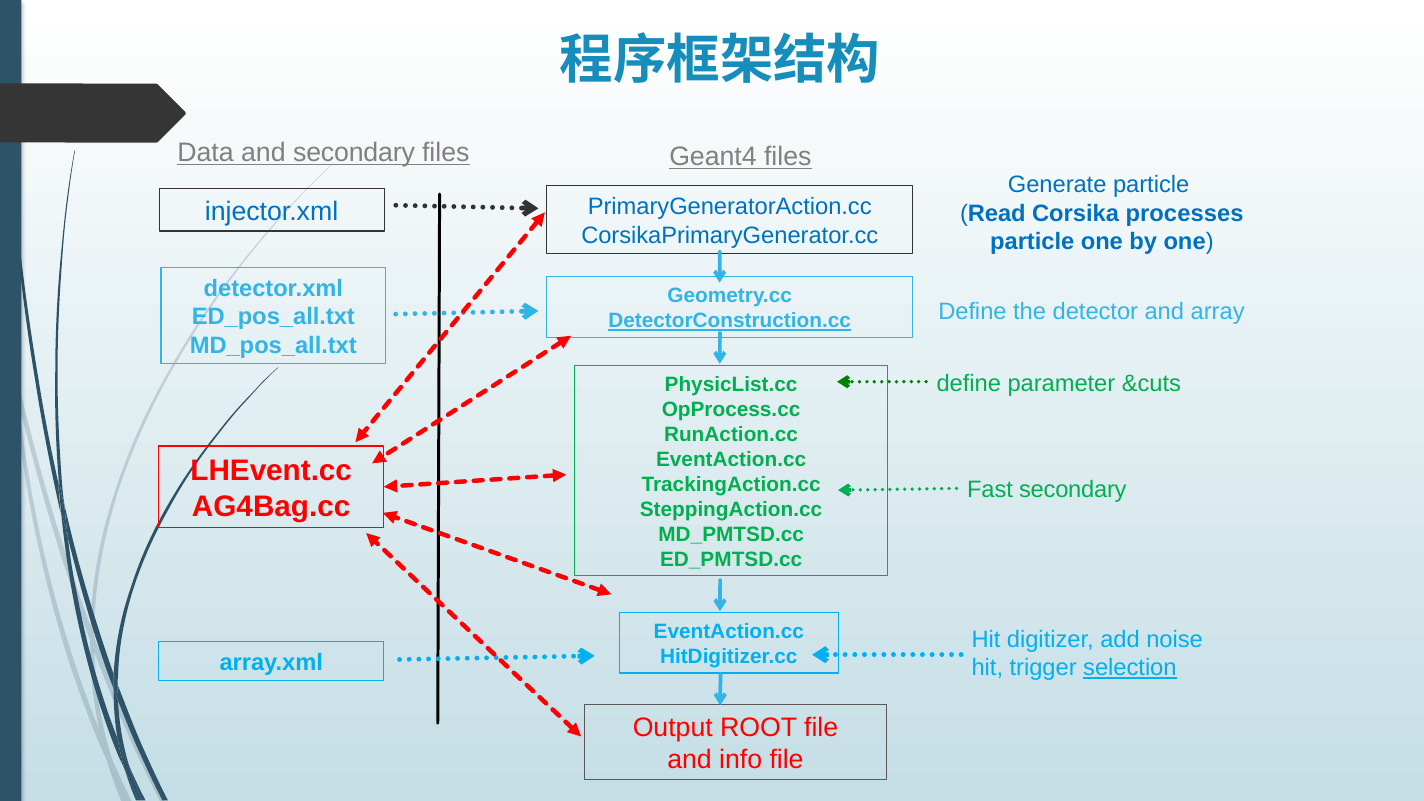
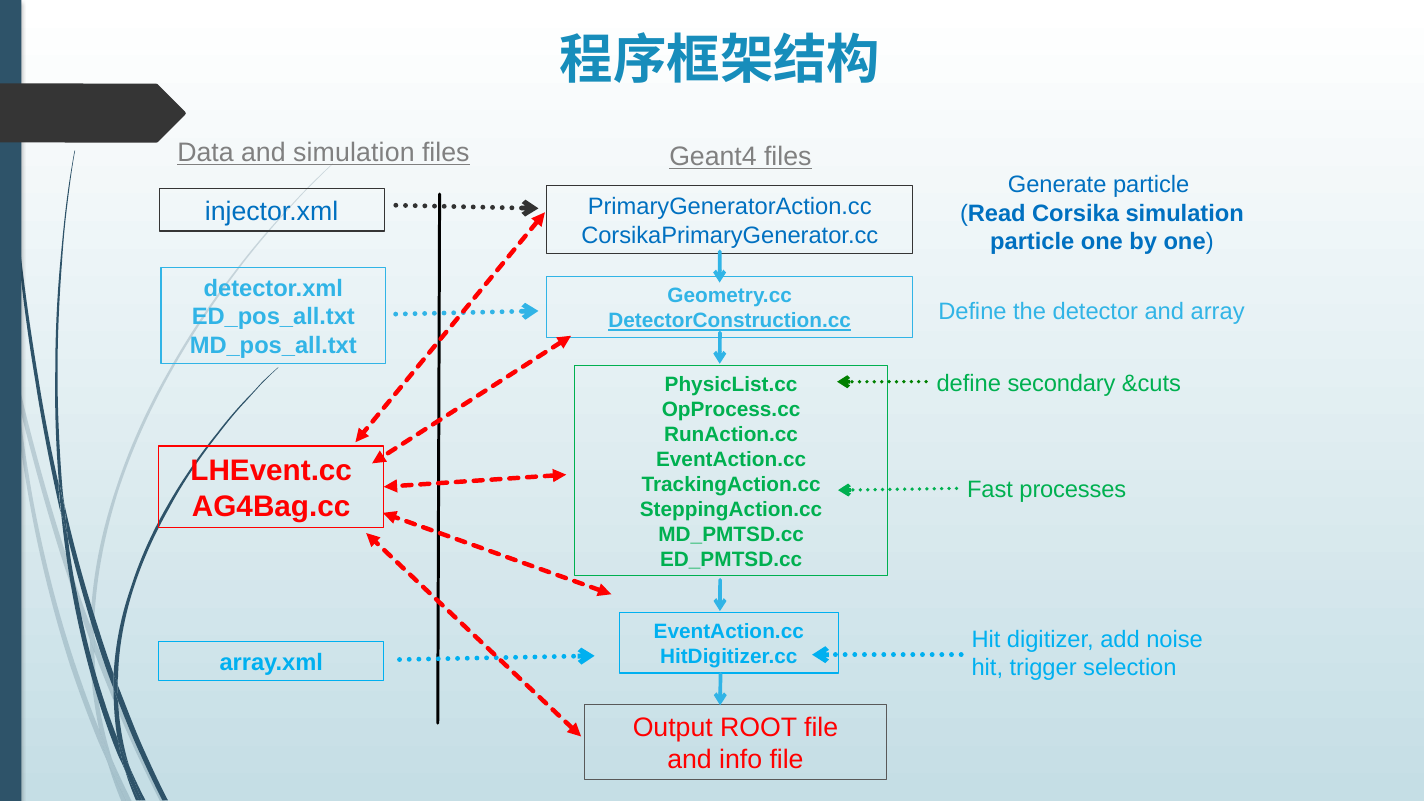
and secondary: secondary -> simulation
Corsika processes: processes -> simulation
parameter: parameter -> secondary
Fast secondary: secondary -> processes
selection underline: present -> none
